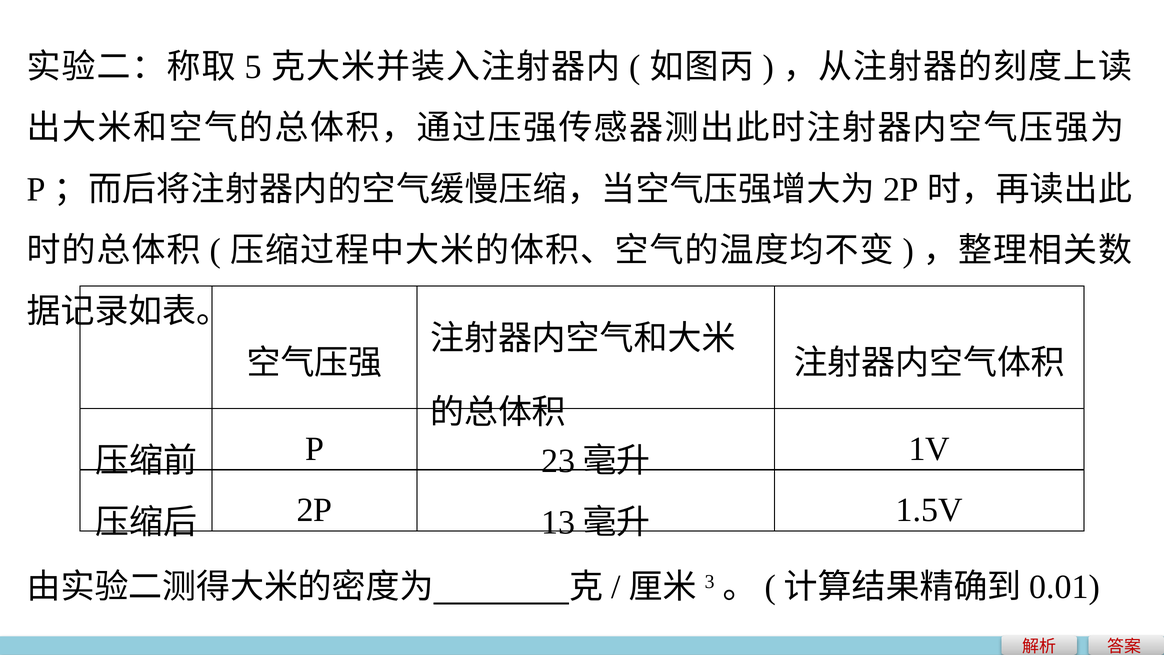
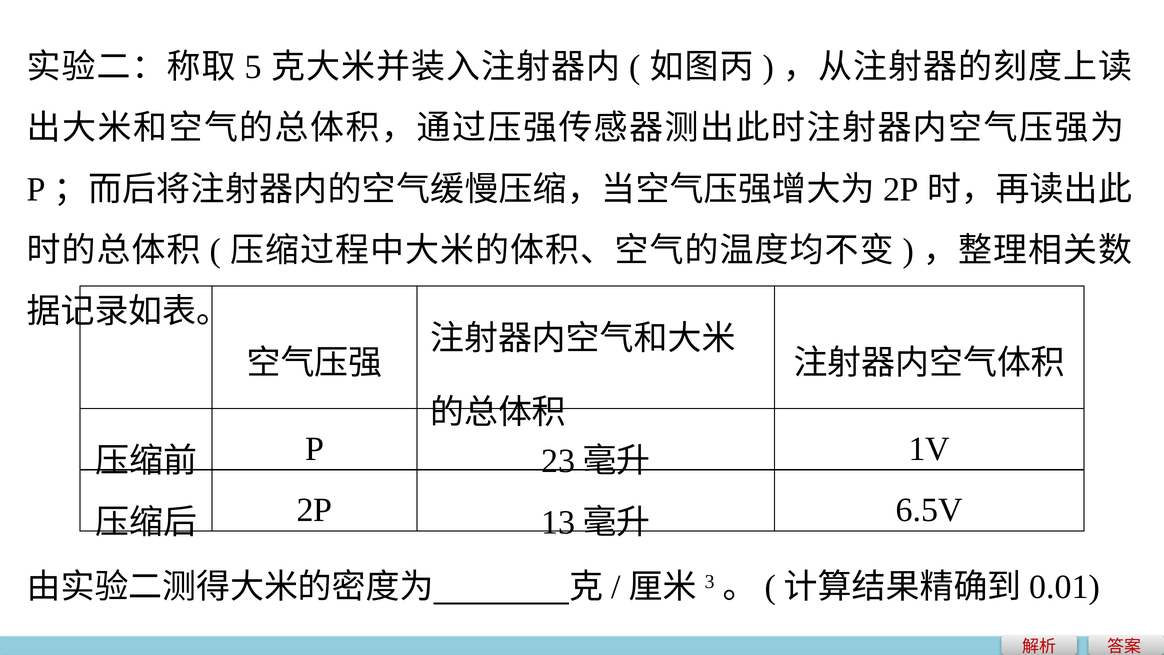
1.5V: 1.5V -> 6.5V
